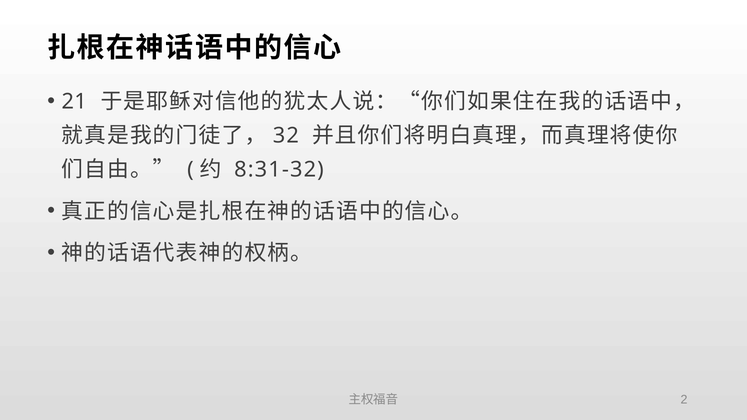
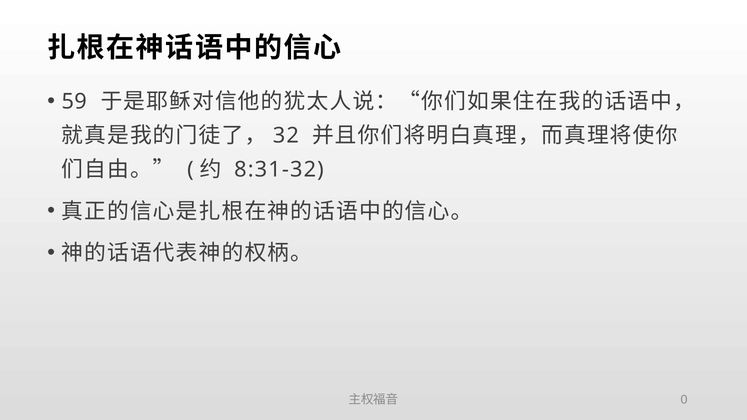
21: 21 -> 59
2: 2 -> 0
